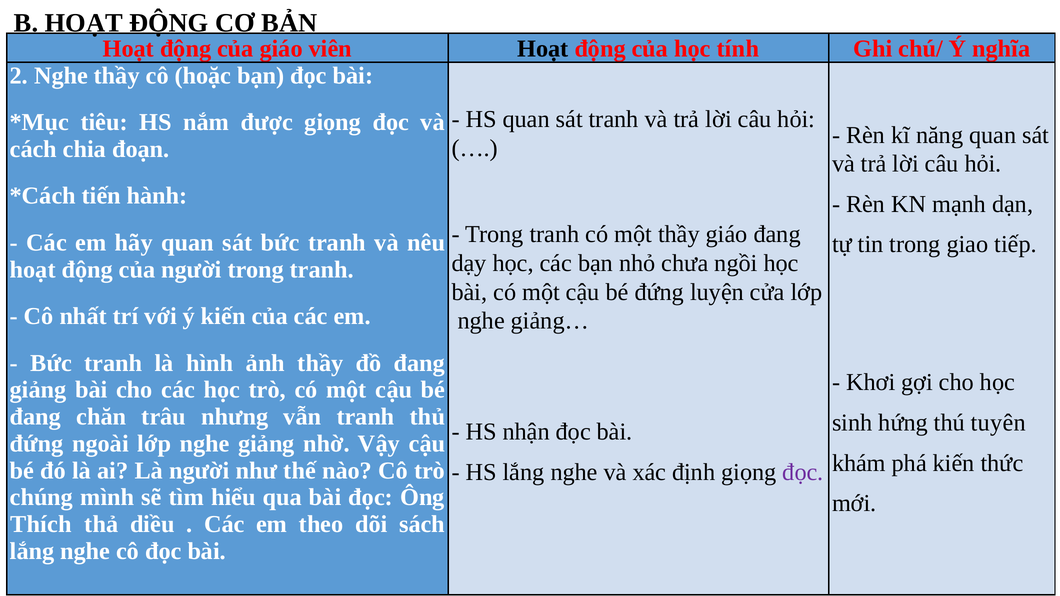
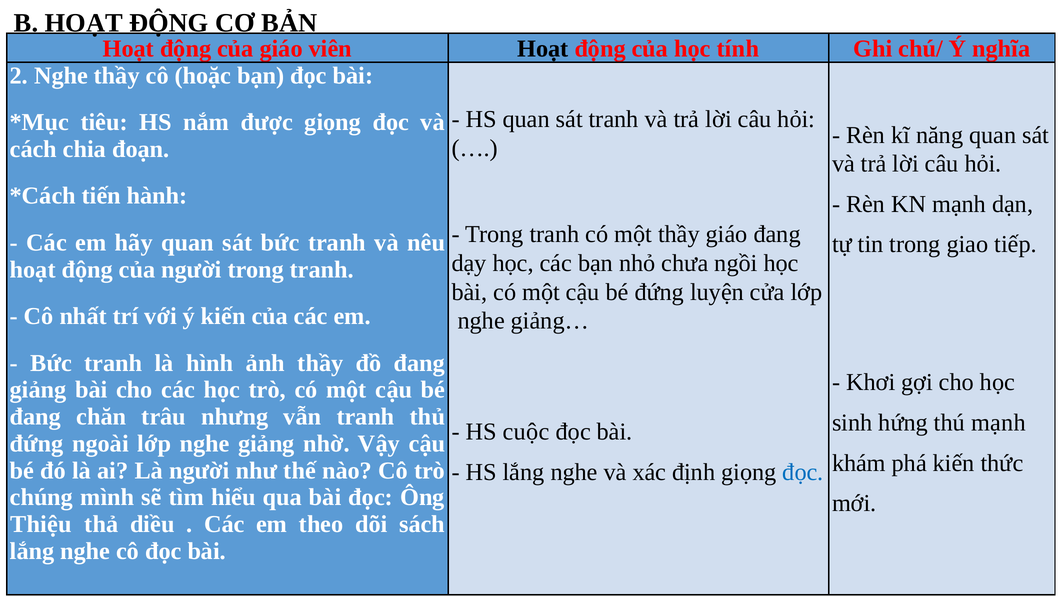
thú tuyên: tuyên -> mạnh
nhận: nhận -> cuộc
đọc at (803, 472) colour: purple -> blue
Thích: Thích -> Thiệu
